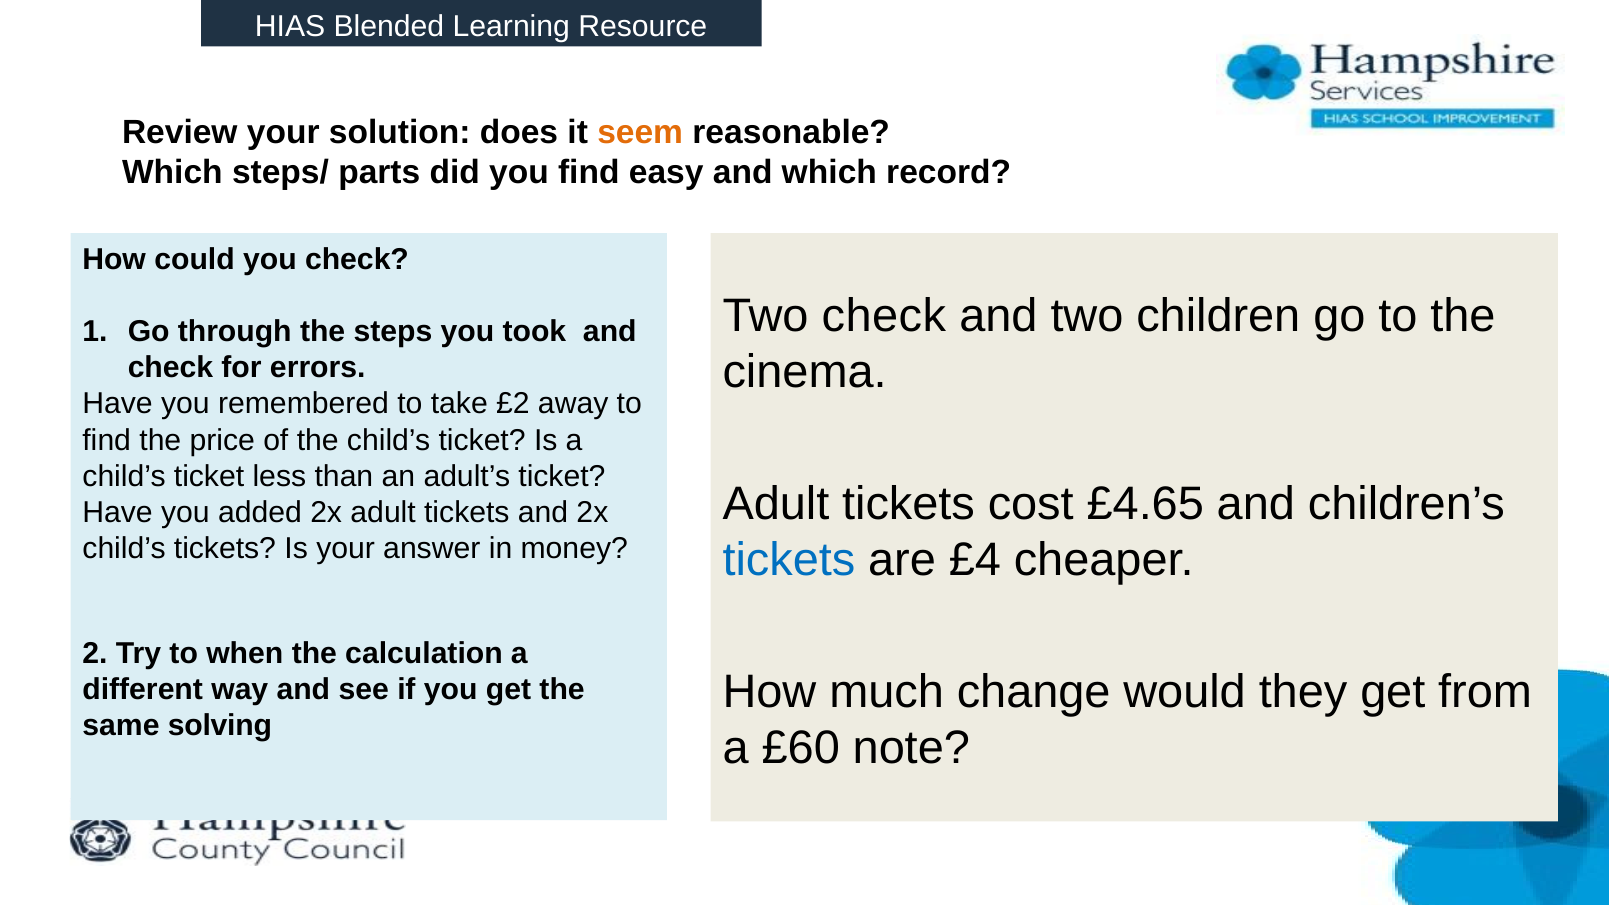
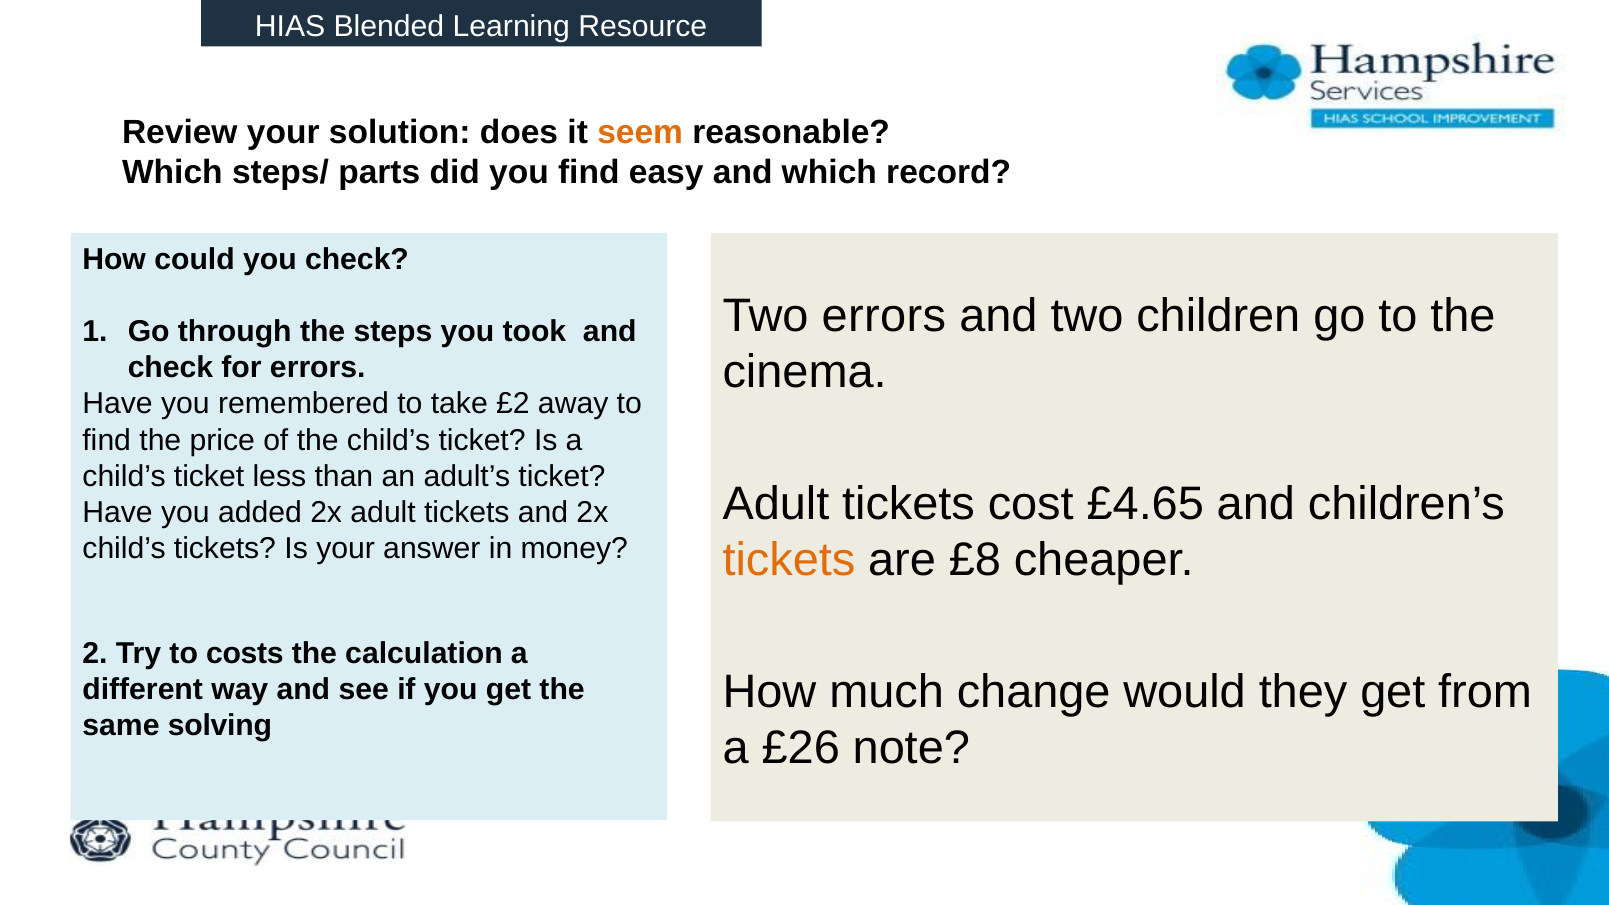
Two check: check -> errors
tickets at (789, 560) colour: blue -> orange
£4: £4 -> £8
when: when -> costs
£60: £60 -> £26
